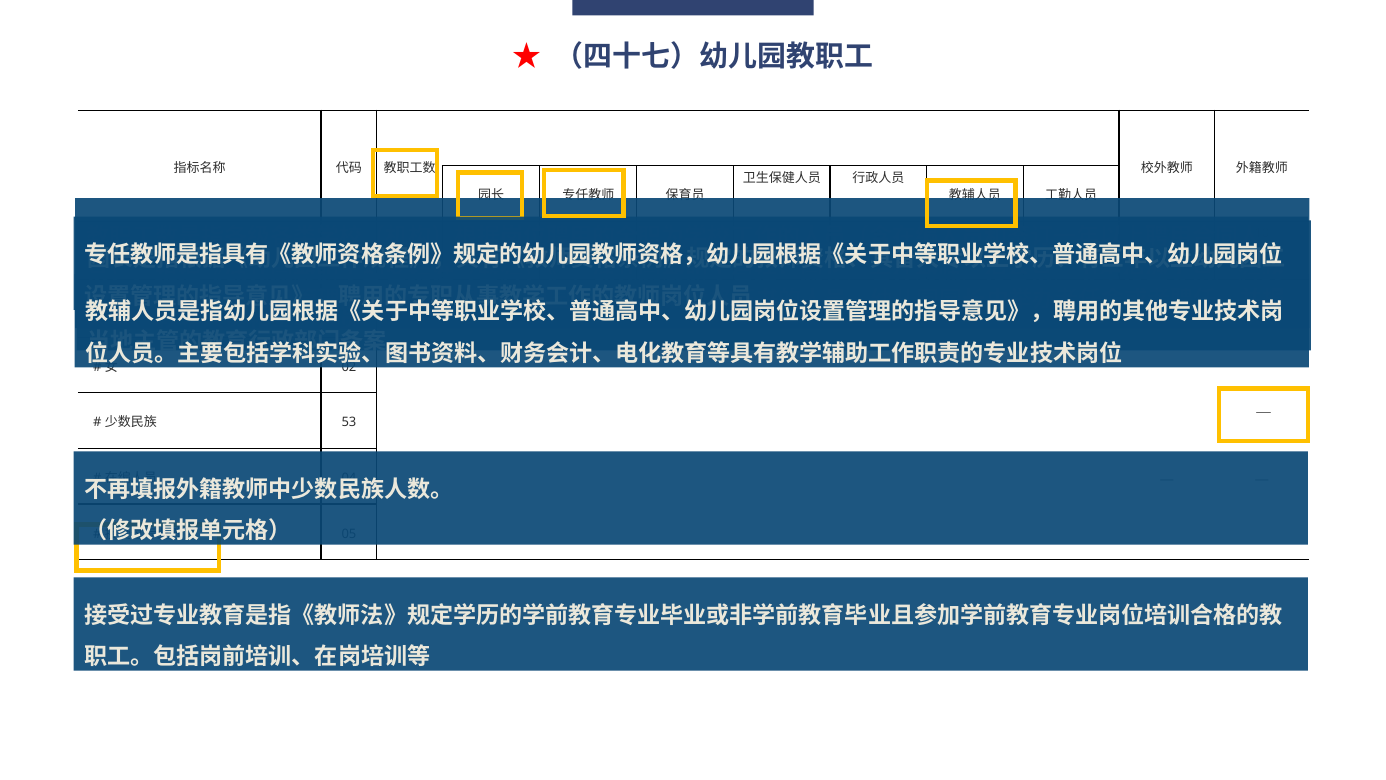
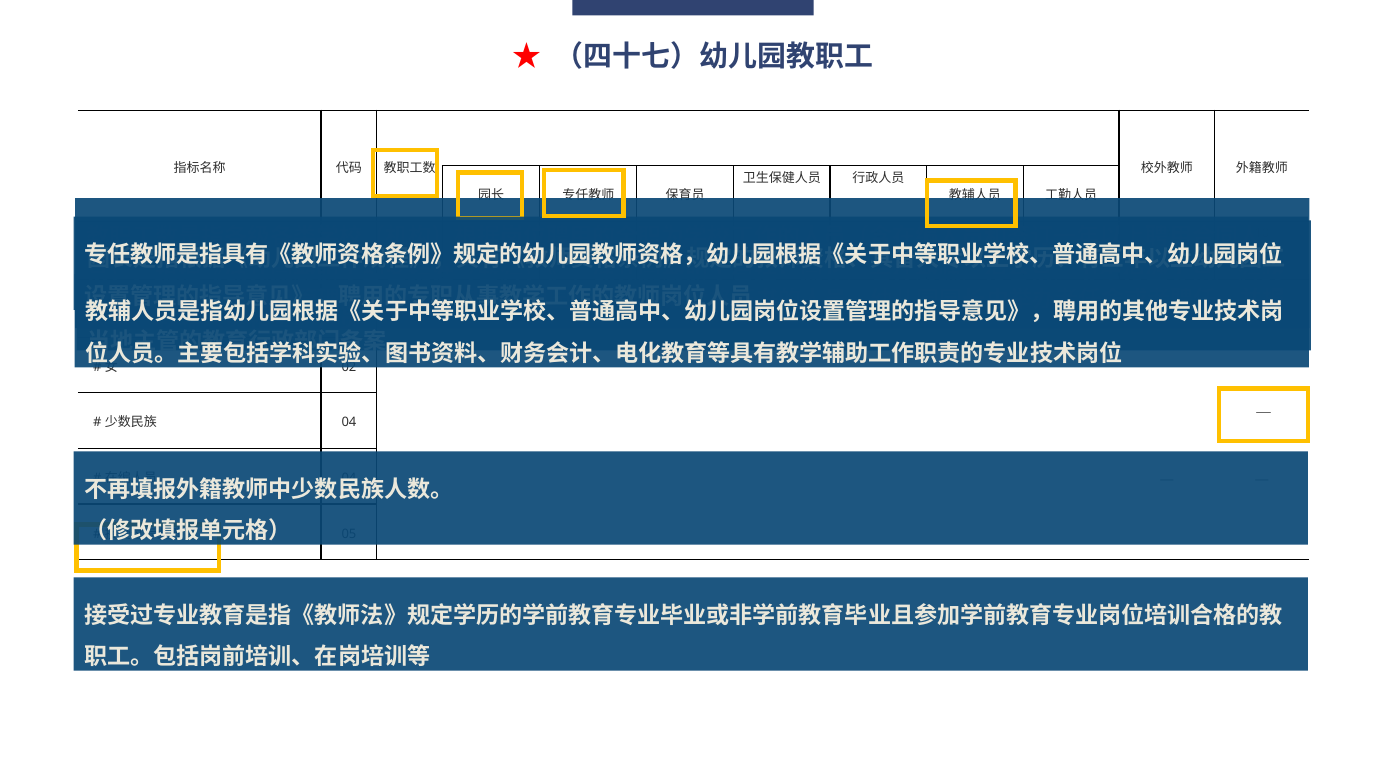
53 at (349, 422): 53 -> 04
